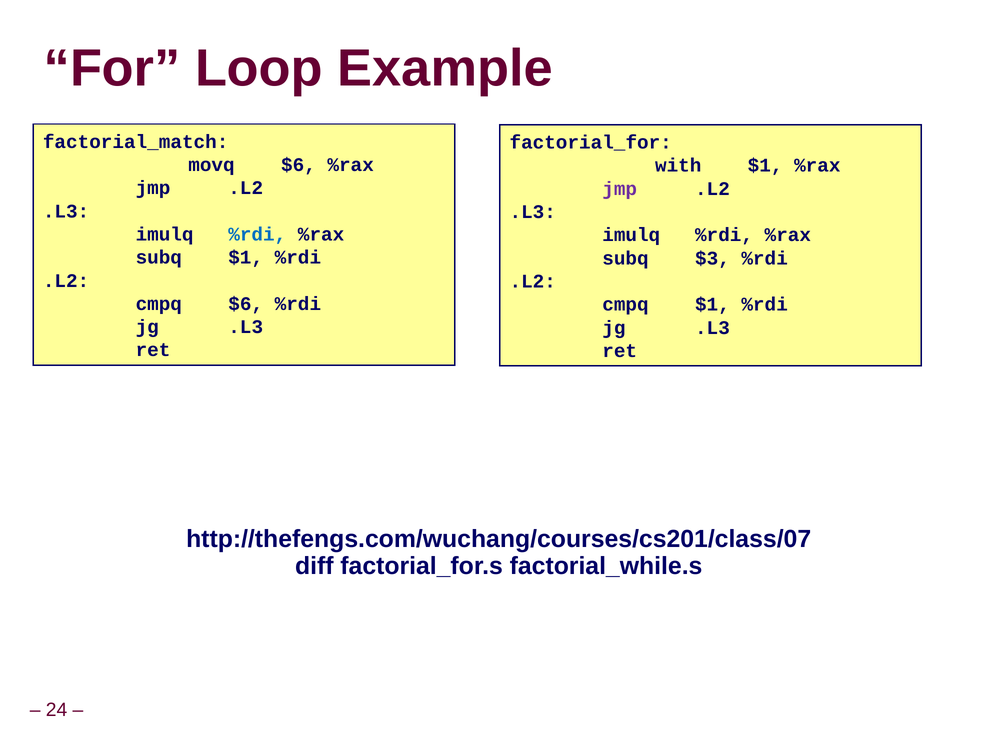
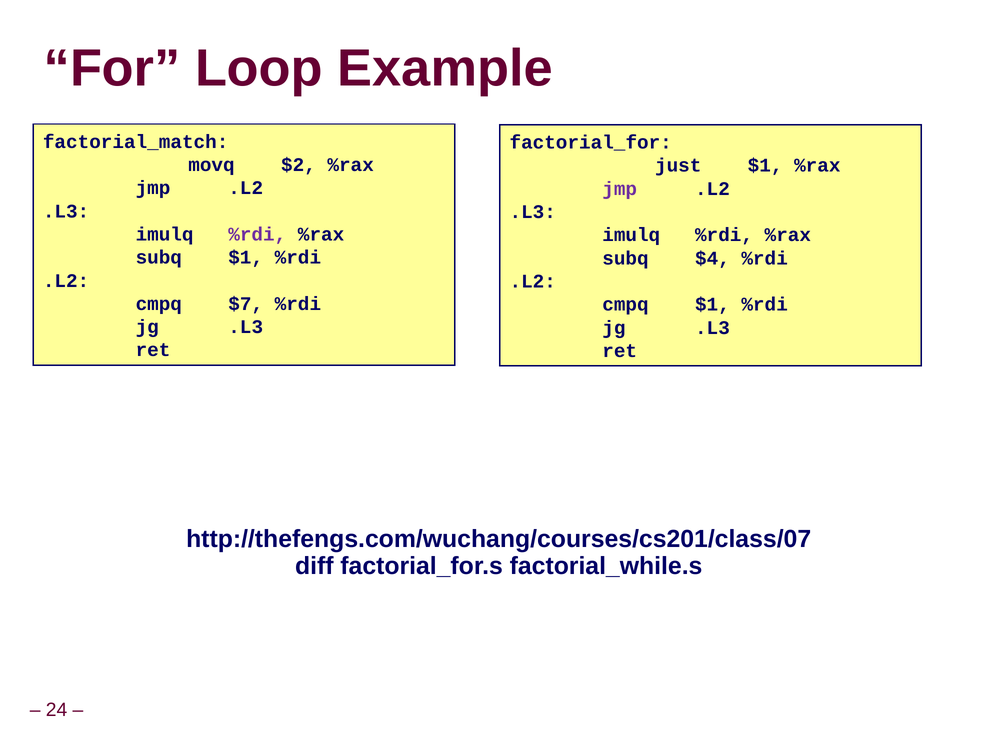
movq $6: $6 -> $2
with: with -> just
%rdi at (257, 234) colour: blue -> purple
$3: $3 -> $4
cmpq $6: $6 -> $7
